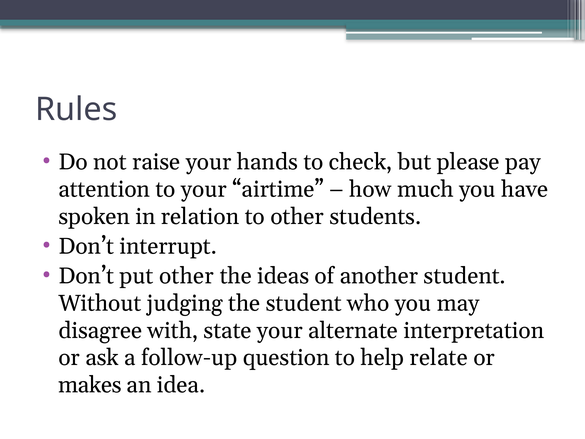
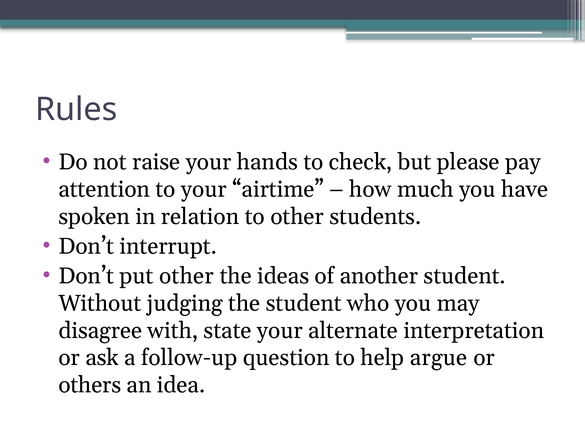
relate: relate -> argue
makes: makes -> others
